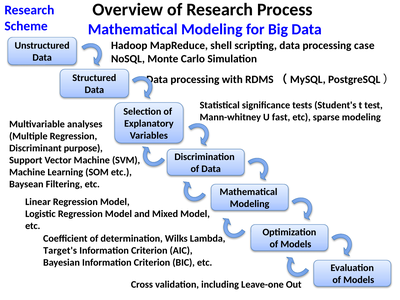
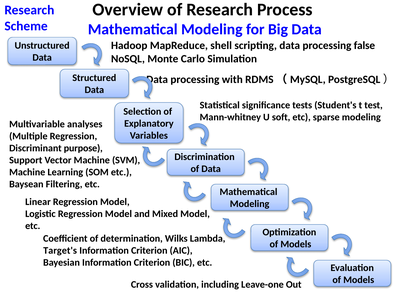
case: case -> false
fast: fast -> soft
